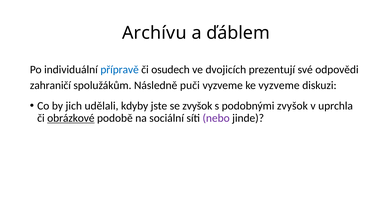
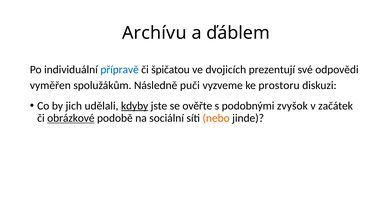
osudech: osudech -> špičatou
zahraničí: zahraničí -> vyměřen
ke vyzveme: vyzveme -> prostoru
kdyby underline: none -> present
se zvyšok: zvyšok -> ověřte
uprchla: uprchla -> začátek
nebo colour: purple -> orange
